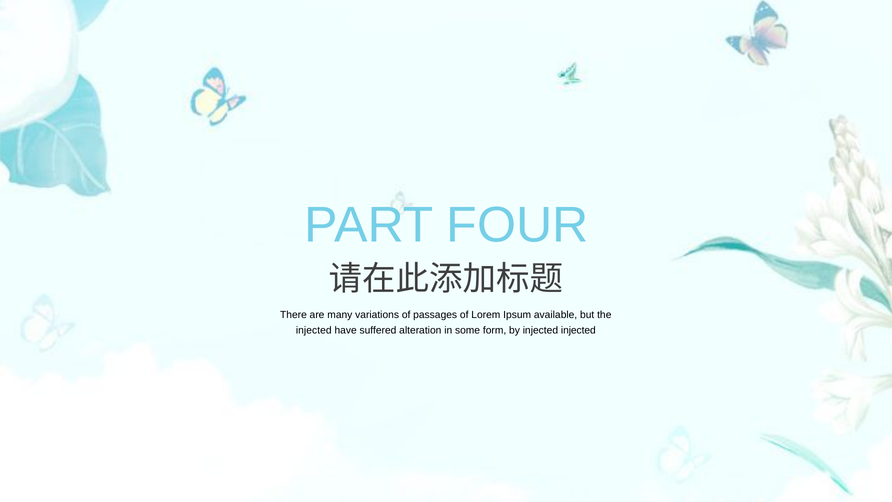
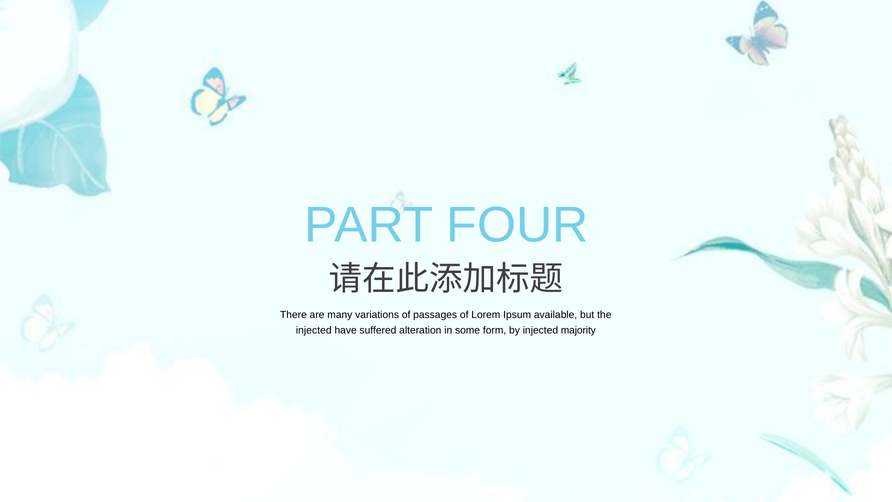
injected injected: injected -> majority
